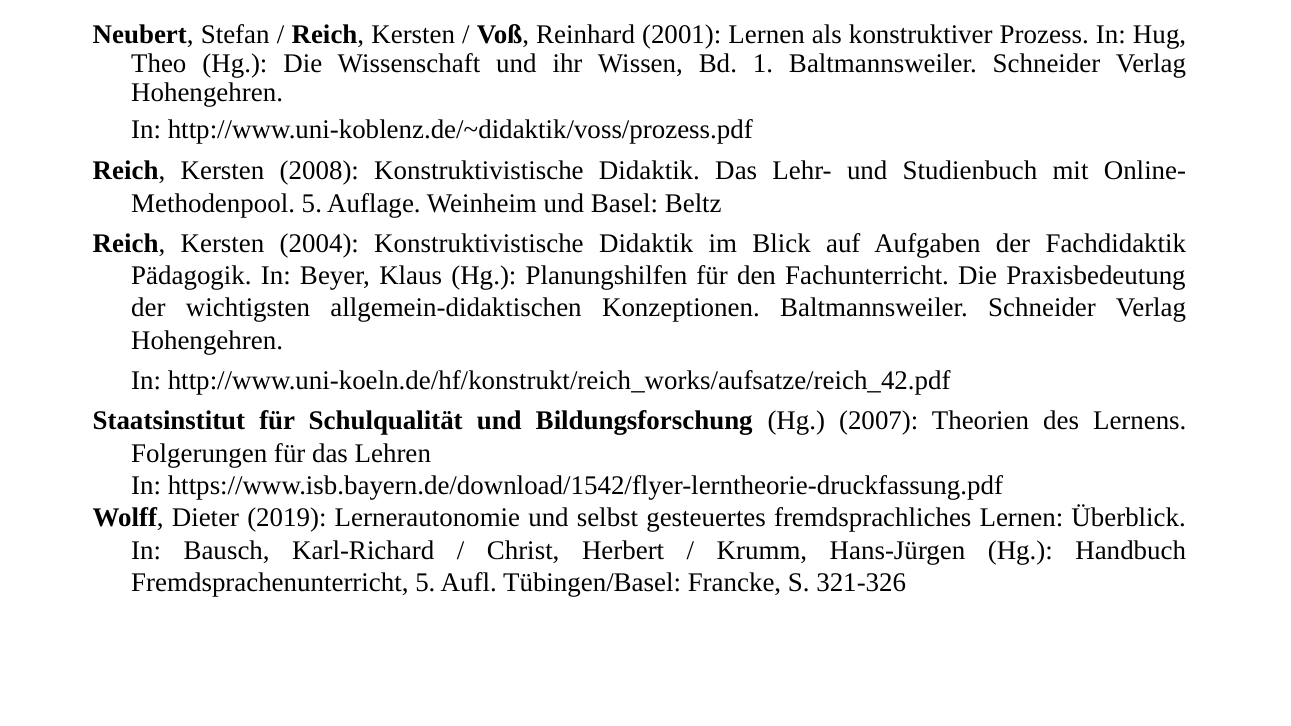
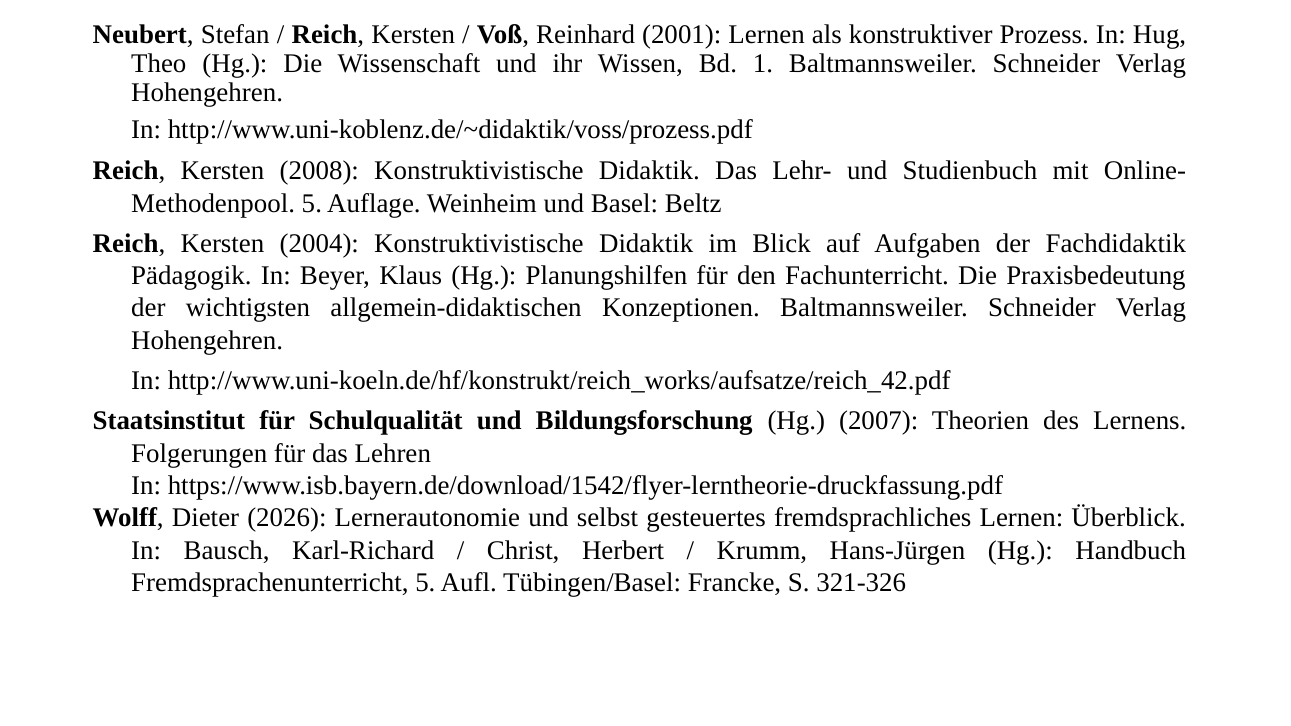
2019: 2019 -> 2026
